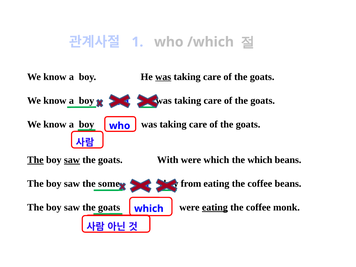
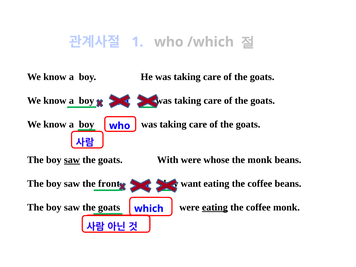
was at (163, 77) underline: present -> none
The at (35, 160) underline: present -> none
were which: which -> whose
the which: which -> monk
some: some -> front
from: from -> want
